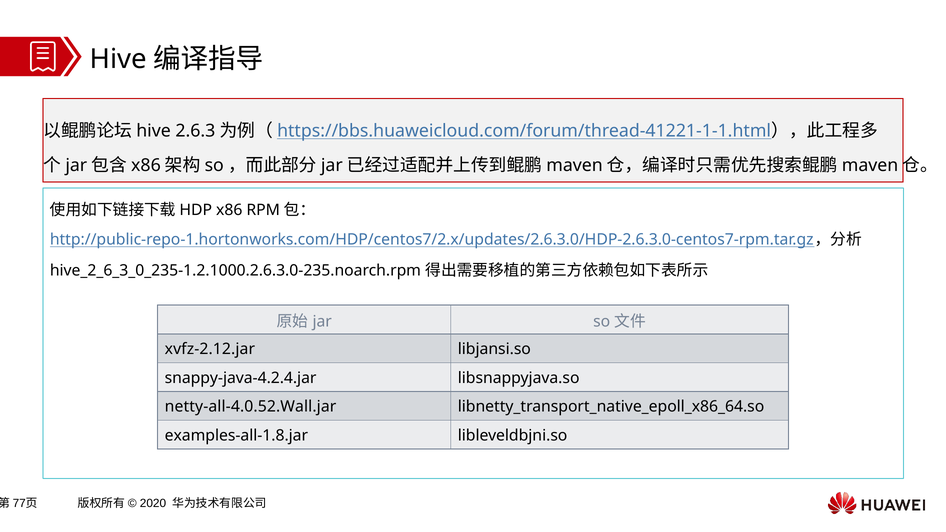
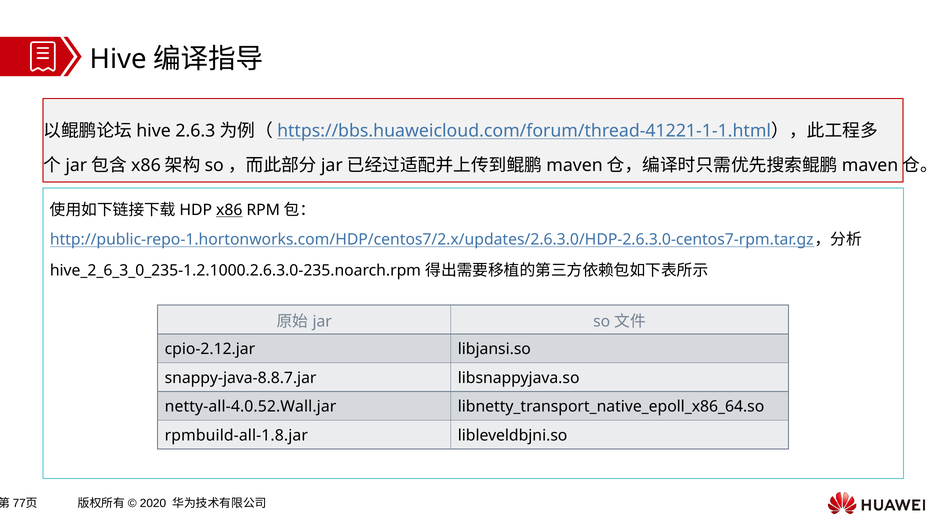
x86 underline: none -> present
xvfz-2.12.jar: xvfz-2.12.jar -> cpio-2.12.jar
snappy-java-4.2.4.jar: snappy-java-4.2.4.jar -> snappy-java-8.8.7.jar
examples-all-1.8.jar: examples-all-1.8.jar -> rpmbuild-all-1.8.jar
